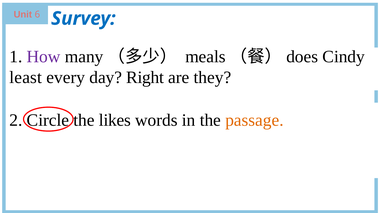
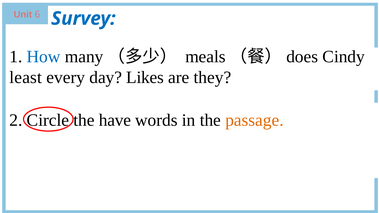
How colour: purple -> blue
Right: Right -> Likes
likes: likes -> have
